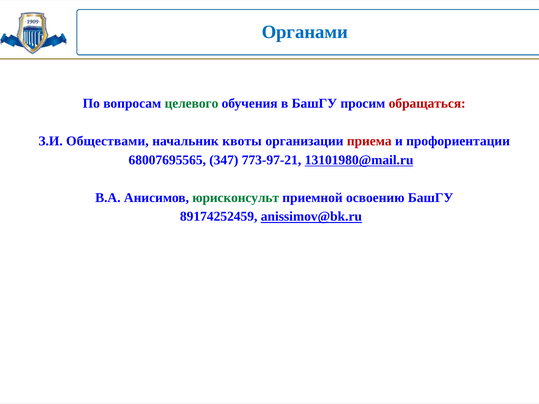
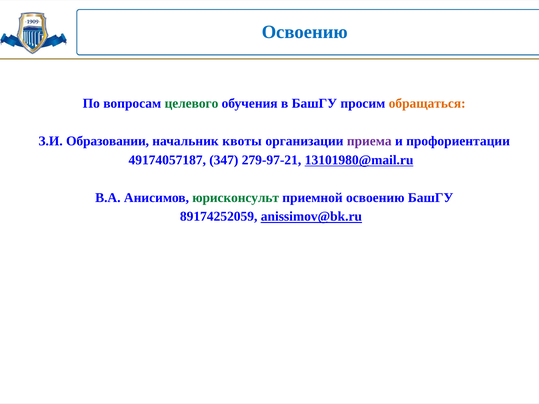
Органами at (305, 32): Органами -> Освоению
обращаться colour: red -> orange
Обществами: Обществами -> Образовании
приема colour: red -> purple
68007695565: 68007695565 -> 49174057187
773-97-21: 773-97-21 -> 279-97-21
89174252459: 89174252459 -> 89174252059
